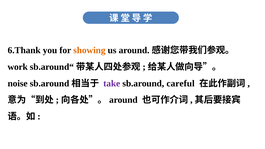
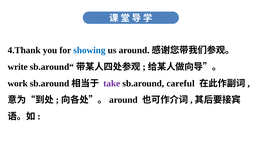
6.Thank: 6.Thank -> 4.Thank
showing colour: orange -> blue
work: work -> write
noise: noise -> work
